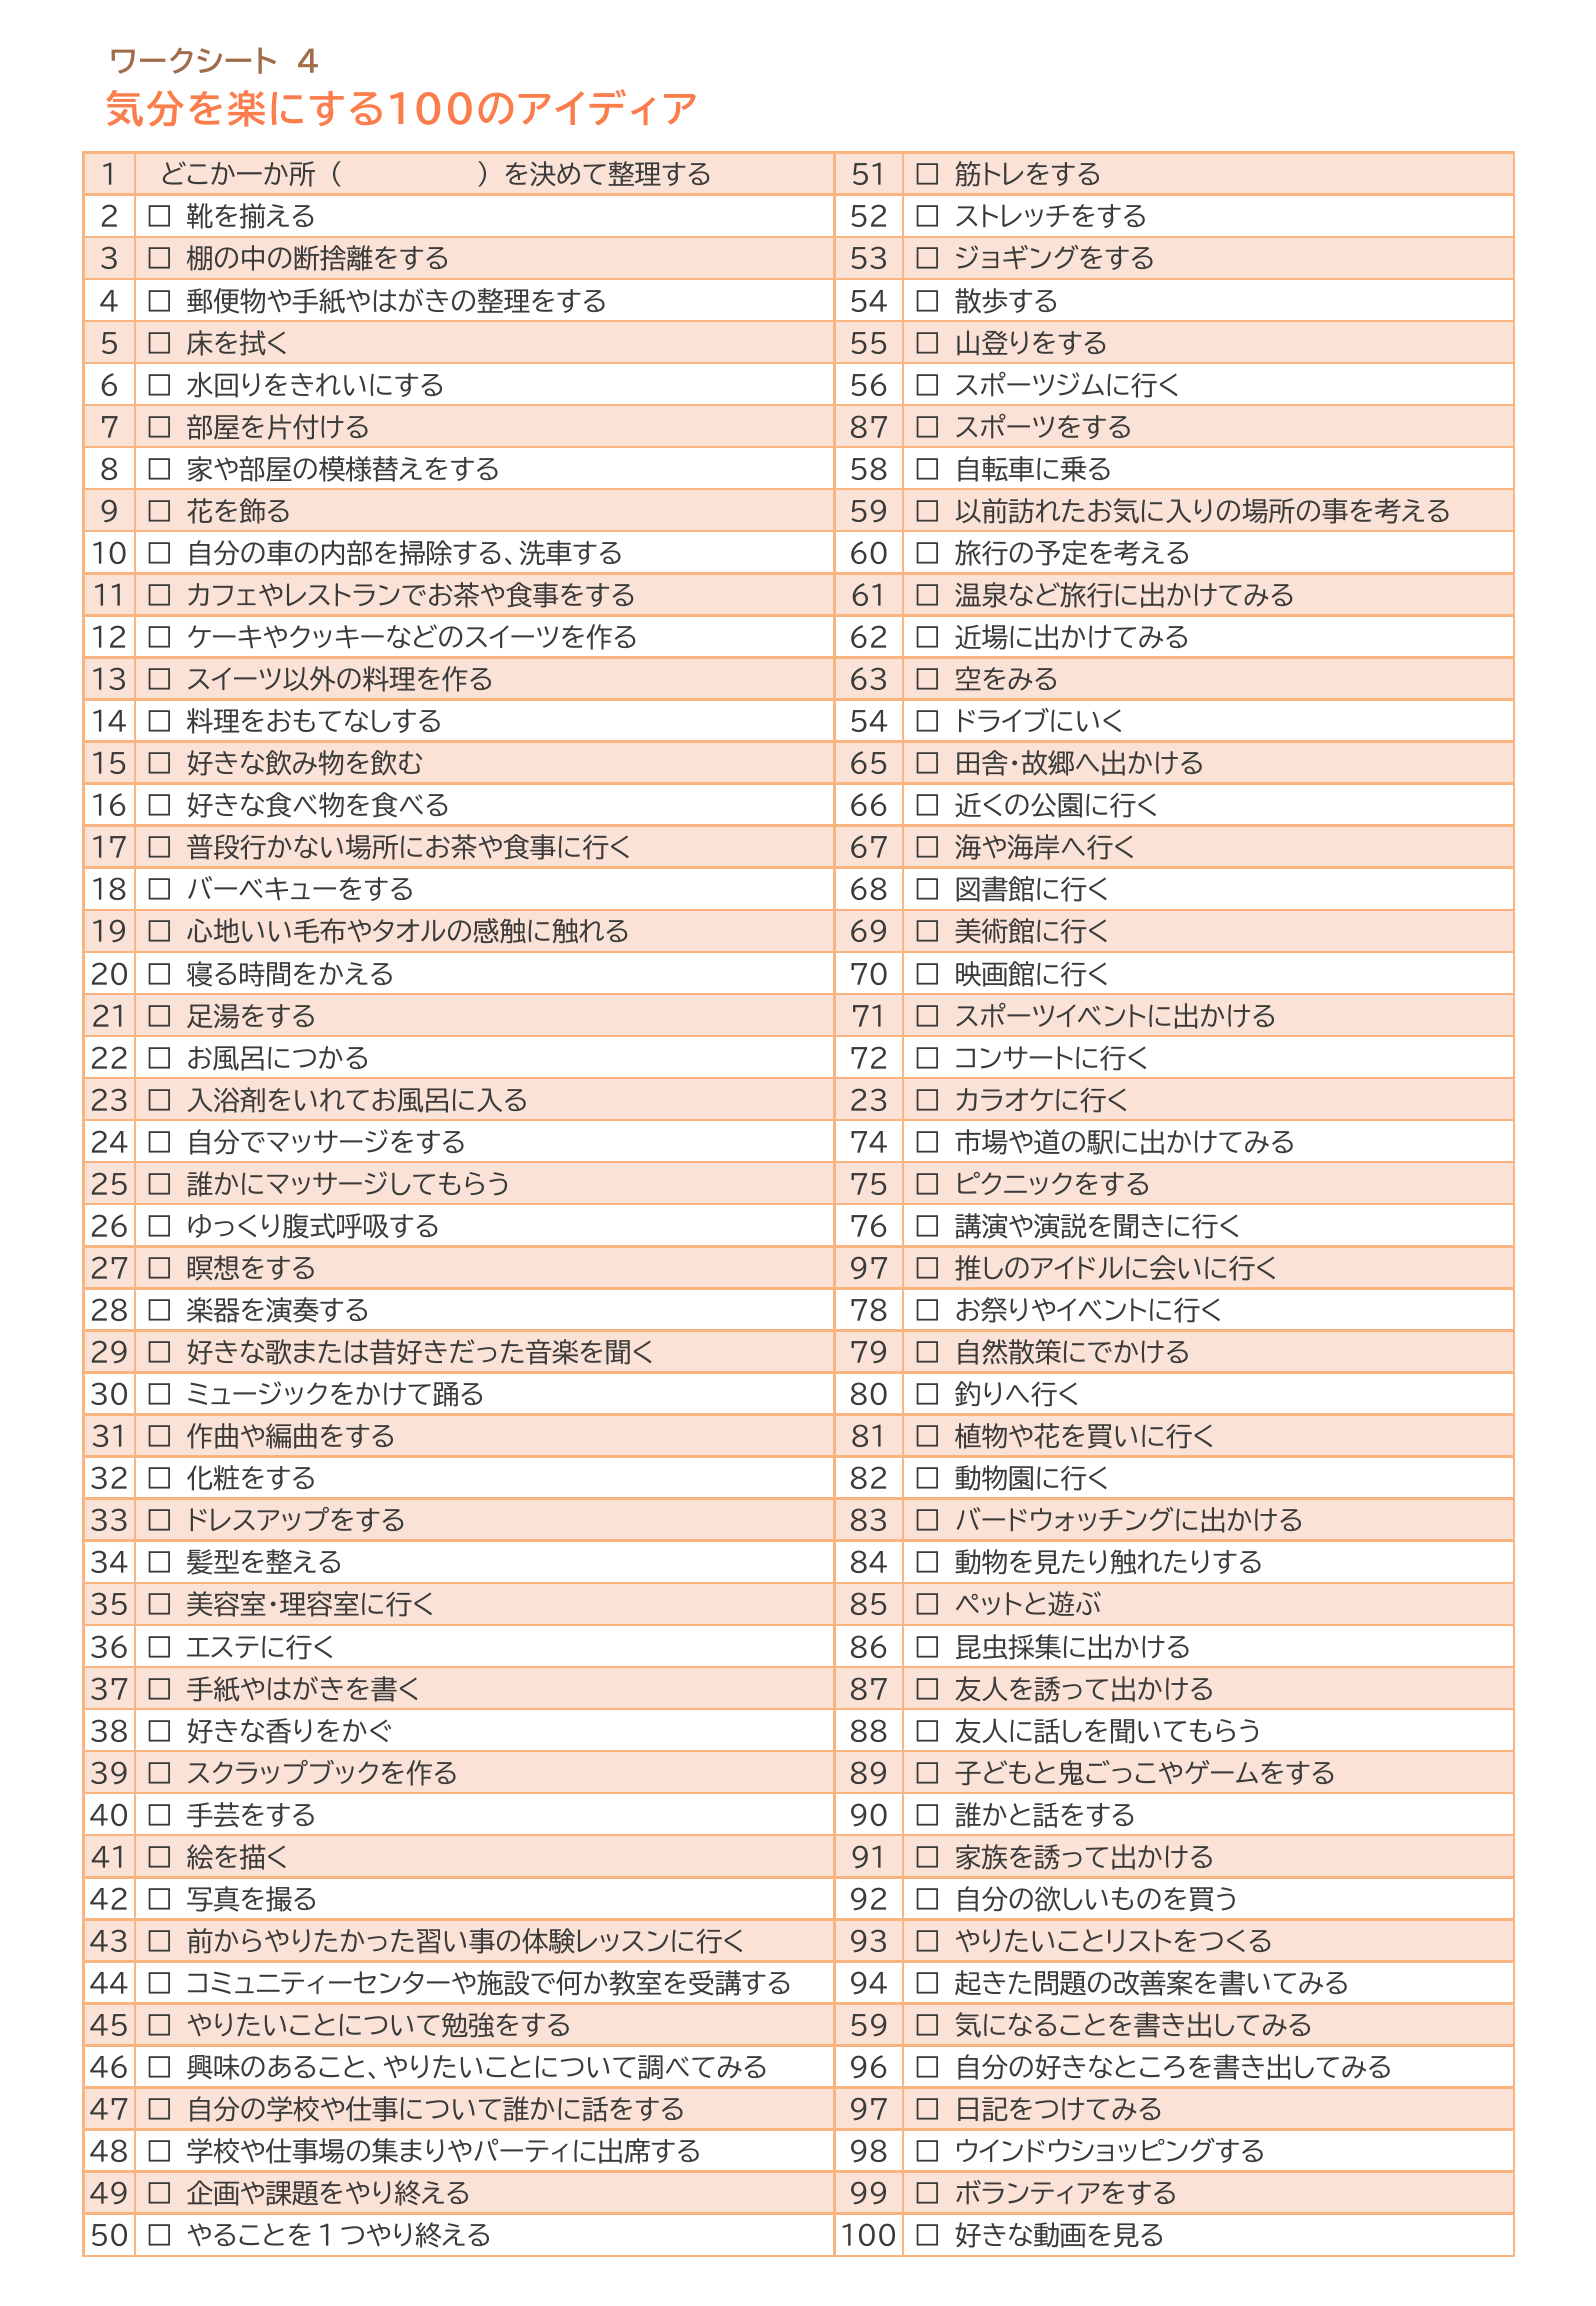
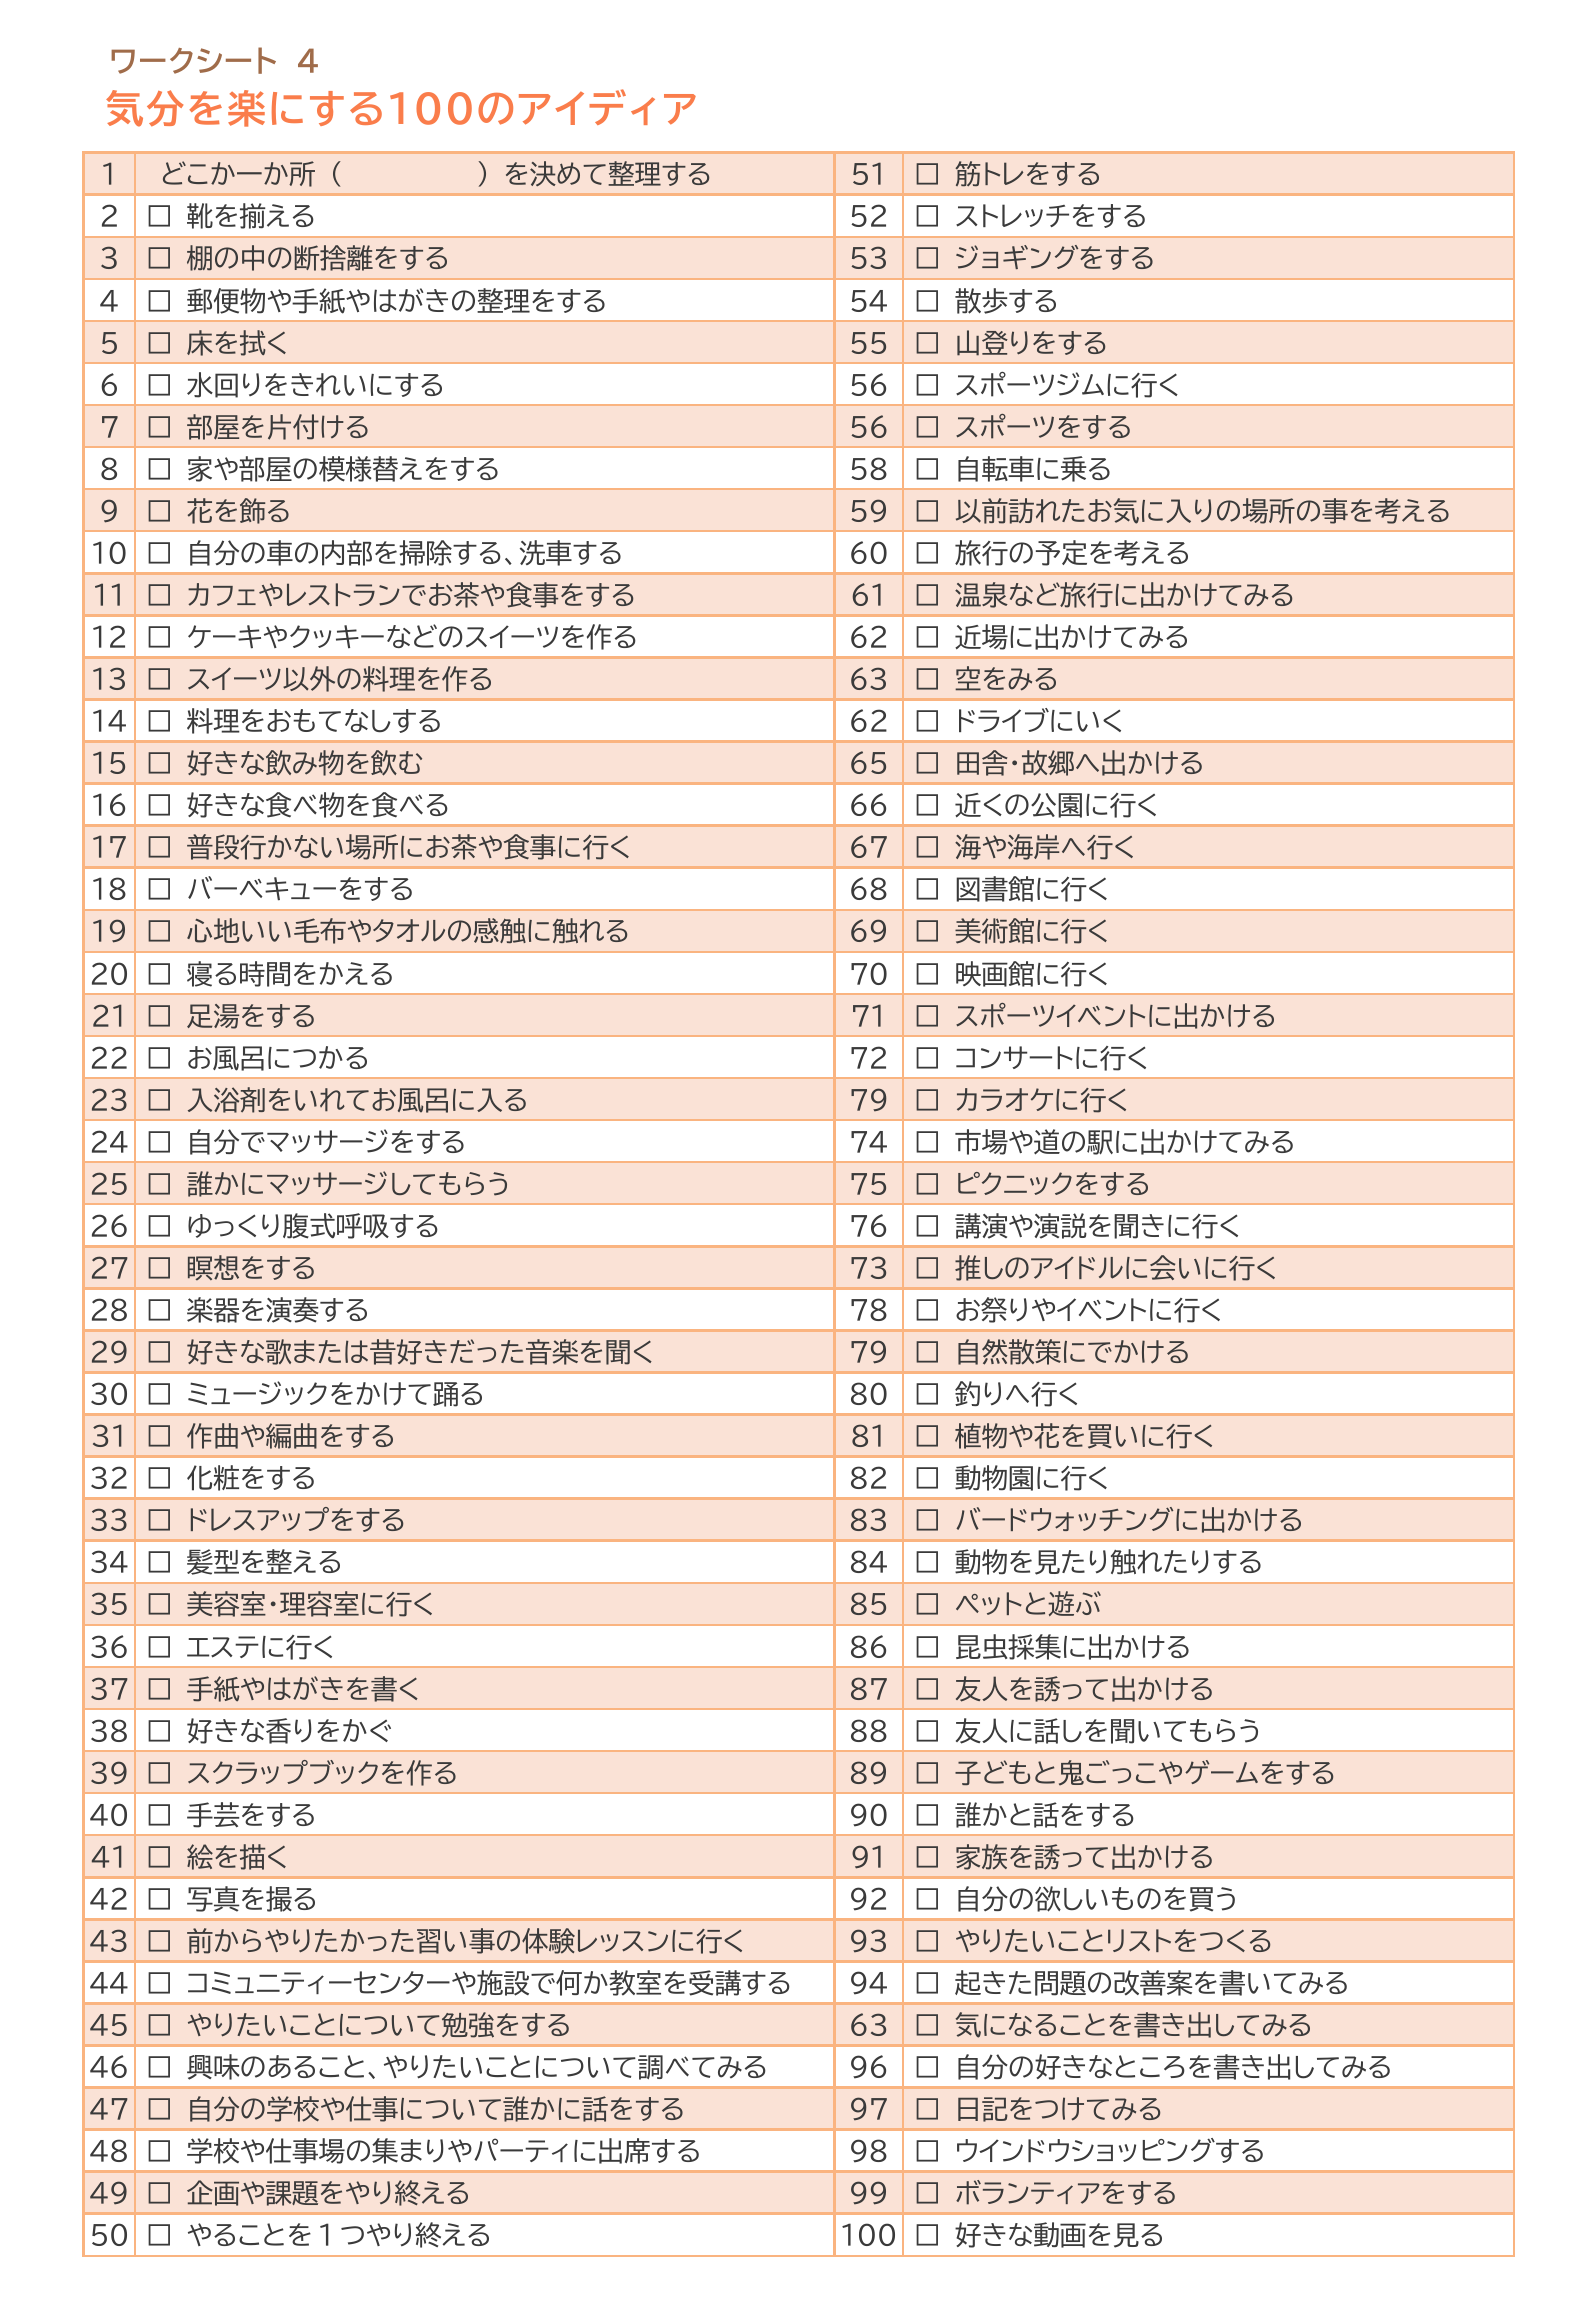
87 at (869, 428): 87 -> 56
54 at (869, 723): 54 -> 62
23 at (869, 1101): 23 -> 79
97 at (869, 1270): 97 -> 73
59 at (869, 2027): 59 -> 63
